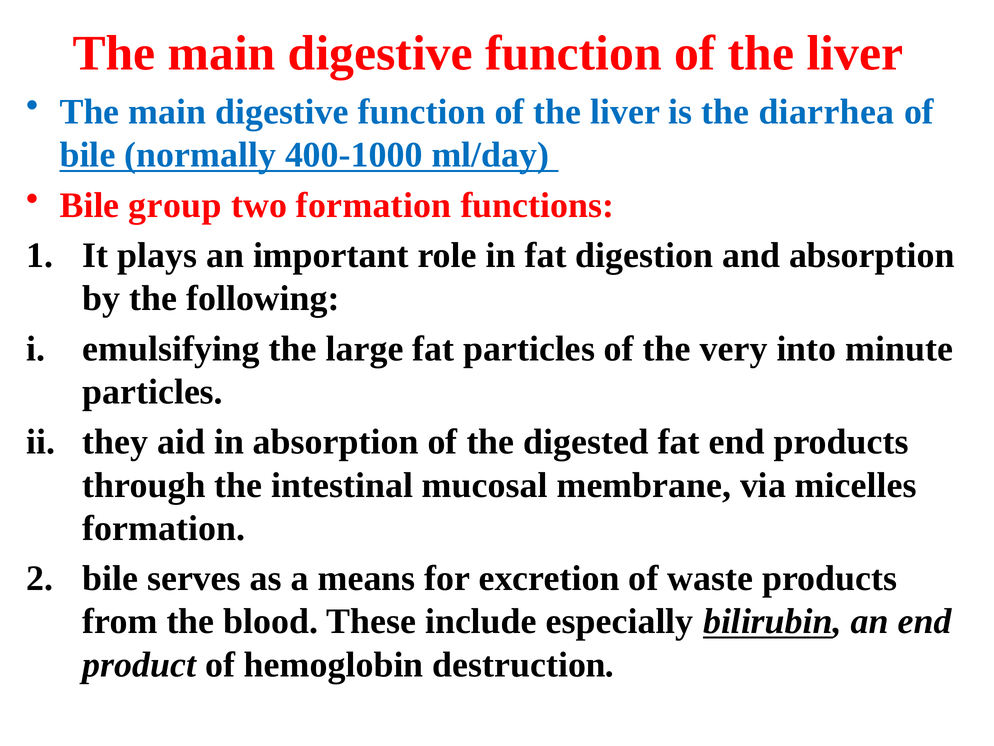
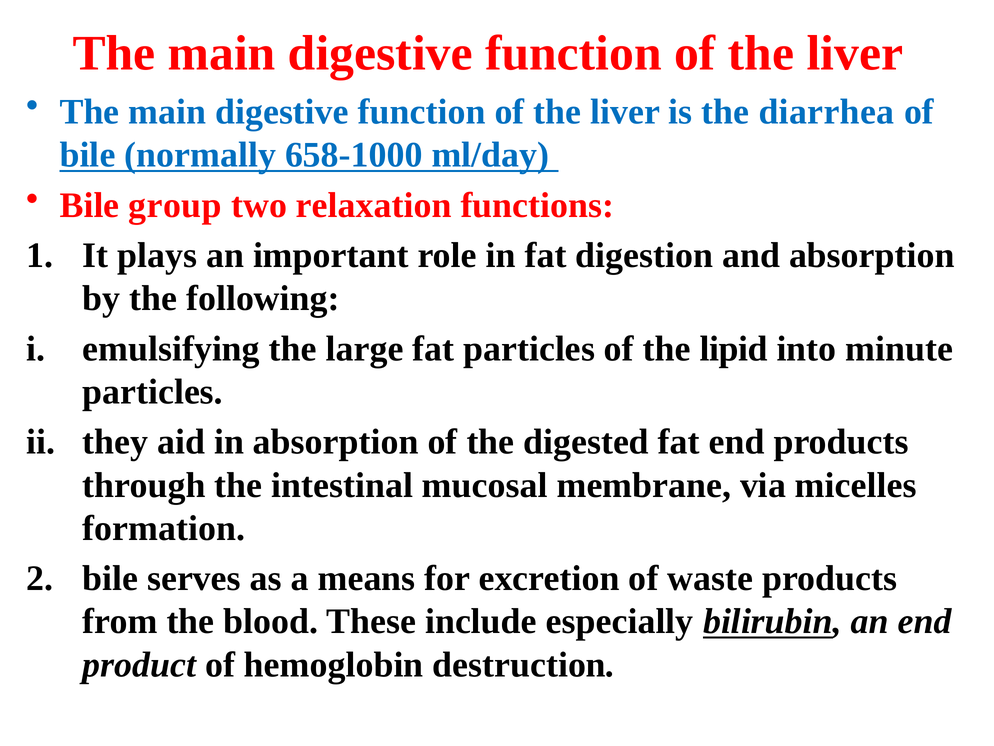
400-1000: 400-1000 -> 658-1000
two formation: formation -> relaxation
very: very -> lipid
